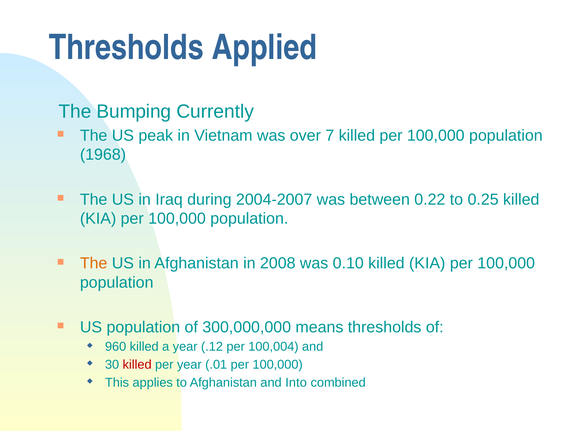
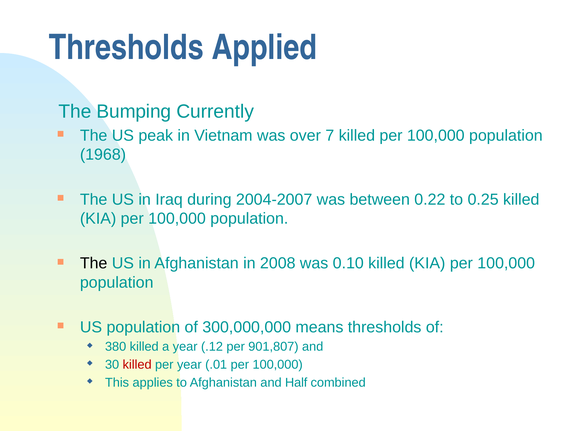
The at (94, 263) colour: orange -> black
960: 960 -> 380
100,004: 100,004 -> 901,807
Into: Into -> Half
